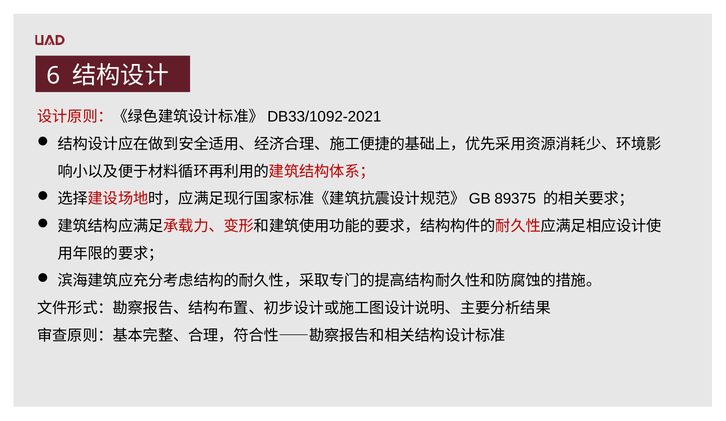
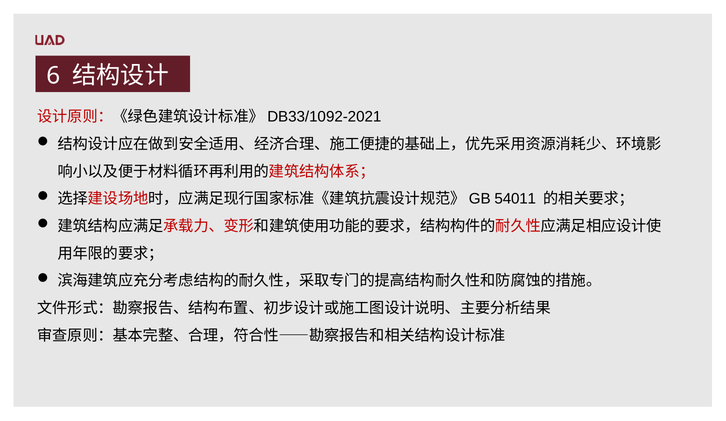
89375: 89375 -> 54011
